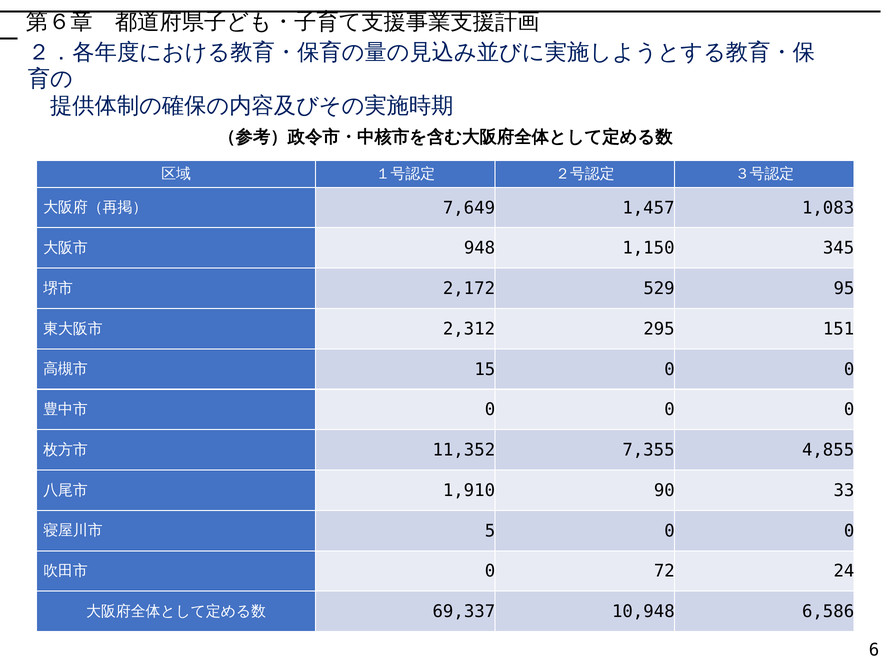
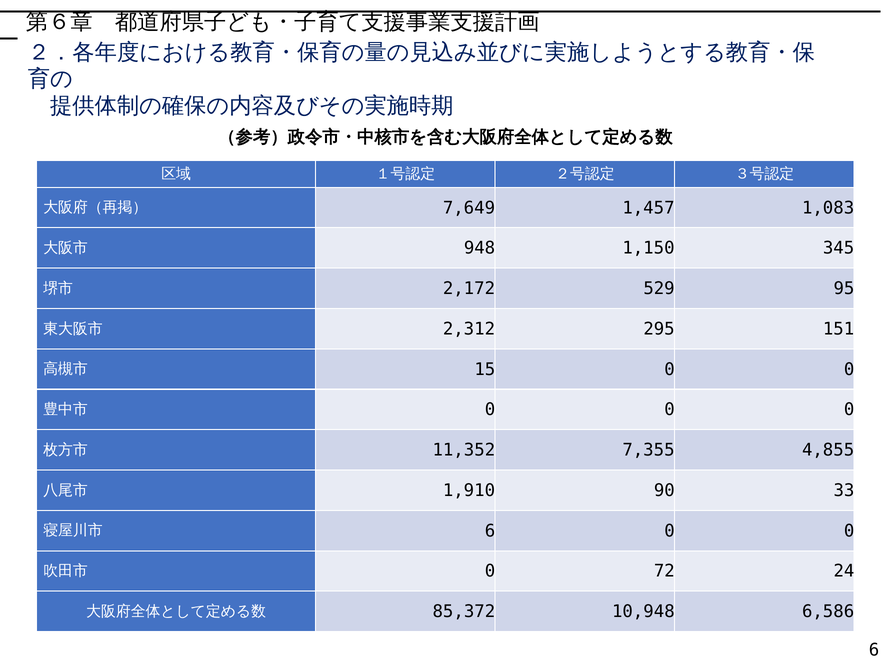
5 at (490, 530): 5 -> 6
69,337: 69,337 -> 85,372
